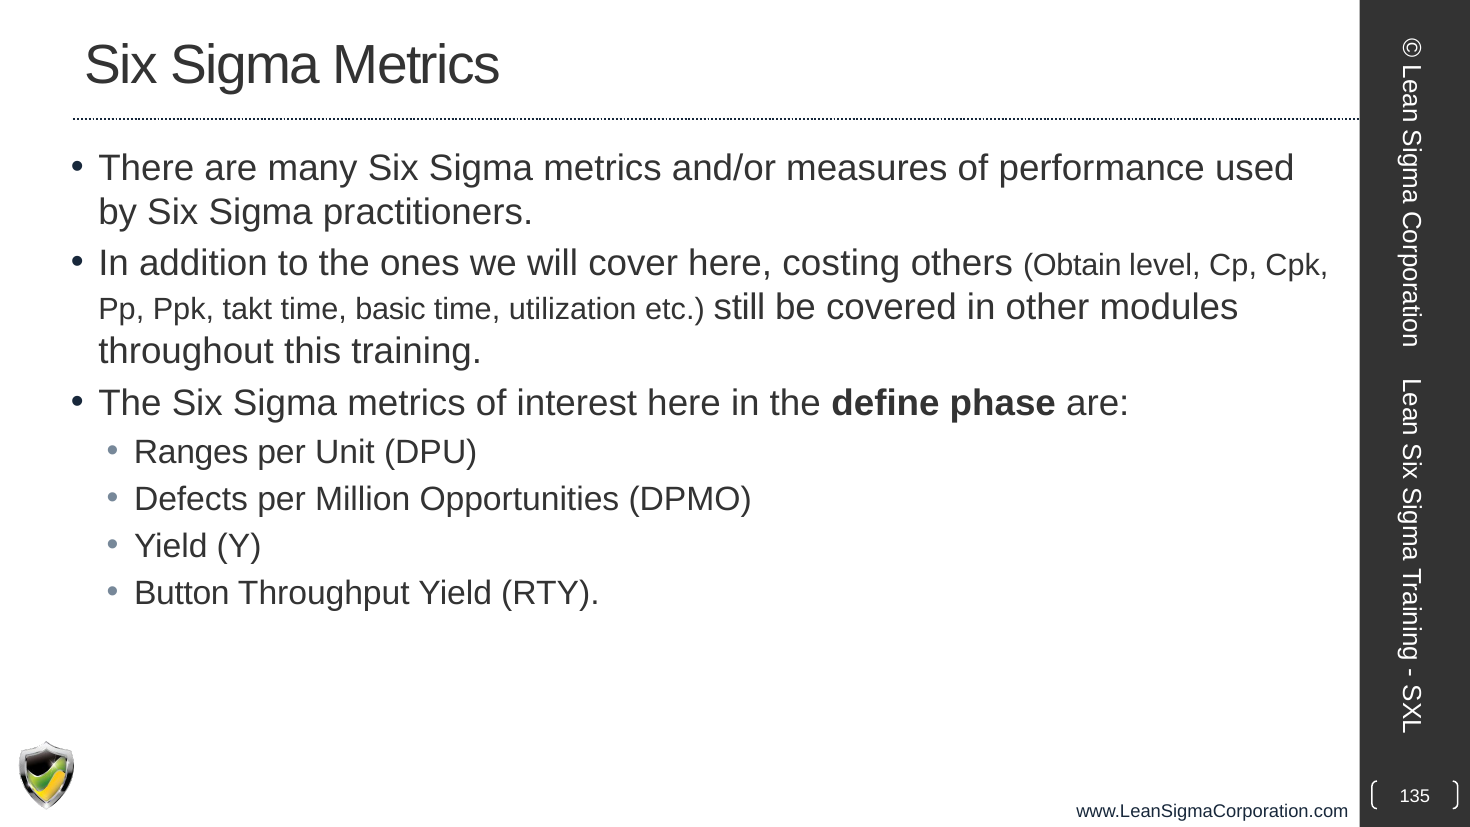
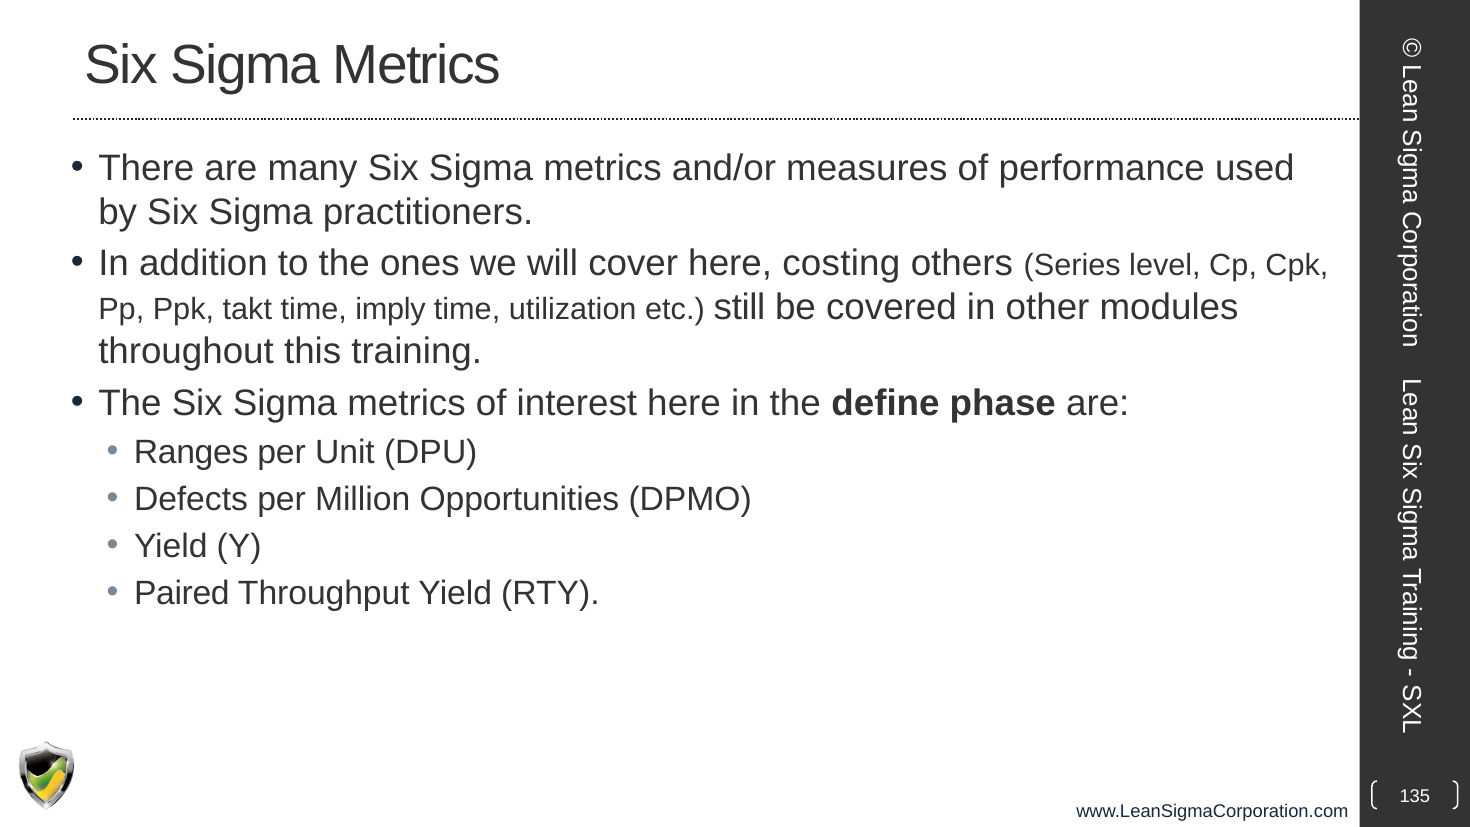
Obtain: Obtain -> Series
basic: basic -> imply
Button: Button -> Paired
